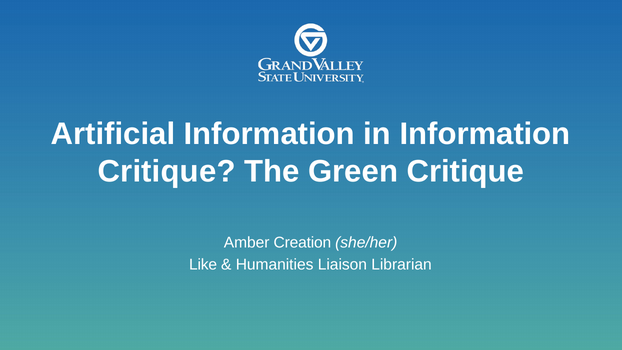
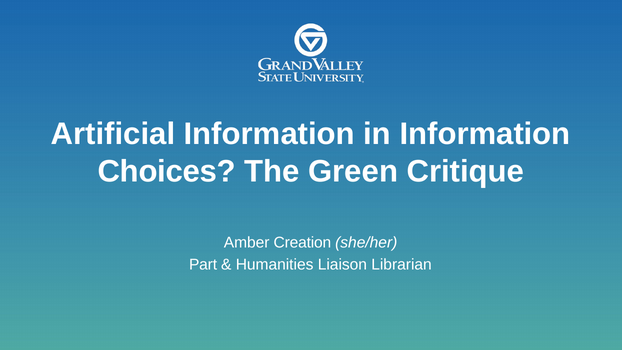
Critique at (167, 171): Critique -> Choices
Like: Like -> Part
